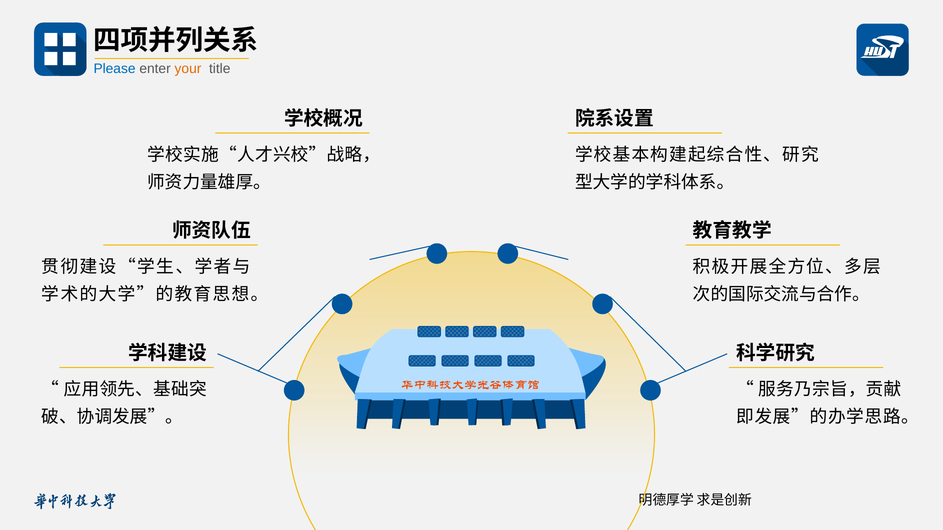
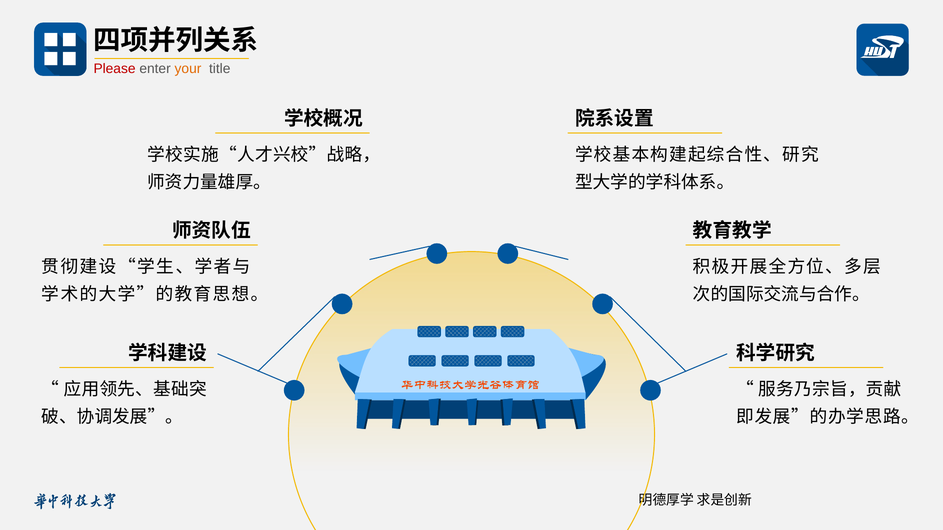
Please colour: blue -> red
